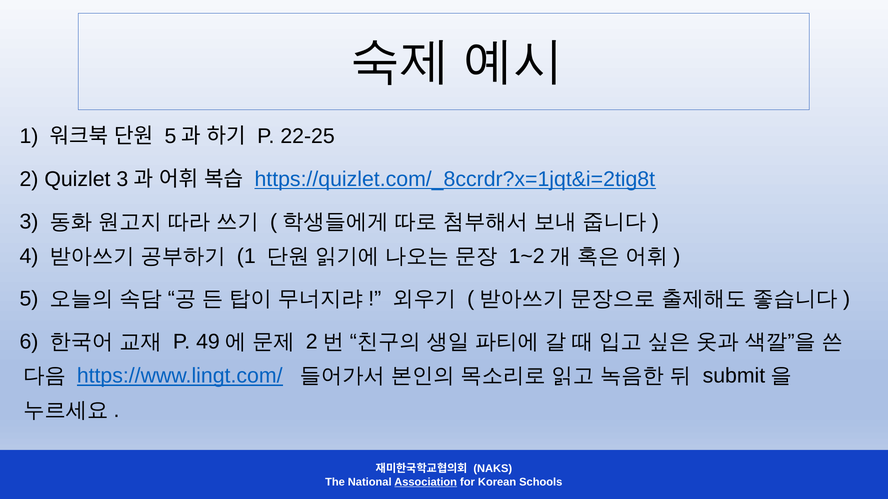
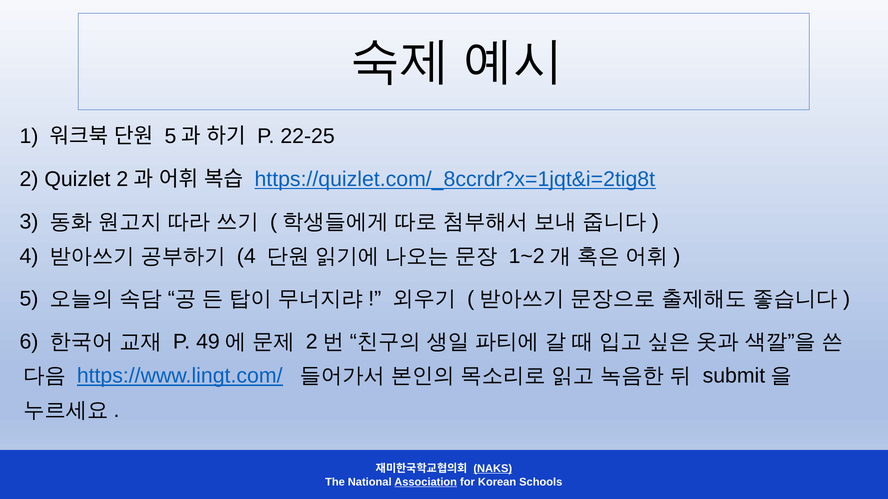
Quizlet 3: 3 -> 2
1 at (246, 256): 1 -> 4
NAKS underline: none -> present
